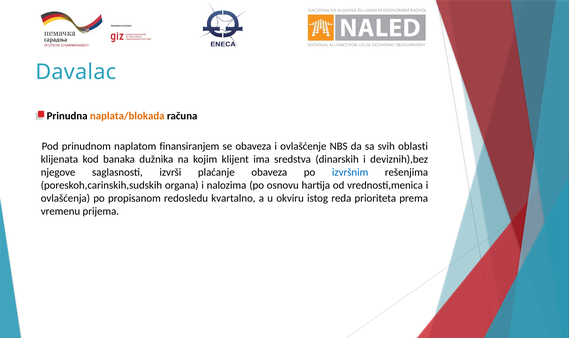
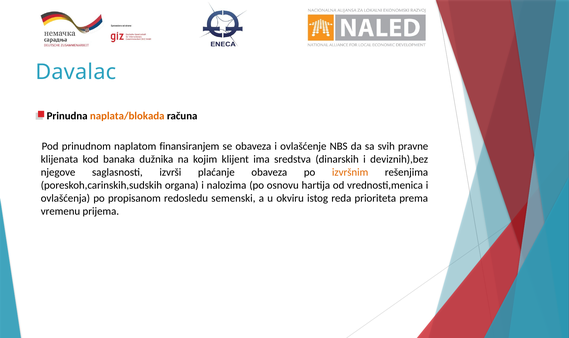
oblasti: oblasti -> pravne
izvršnim colour: blue -> orange
kvartalno: kvartalno -> semenski
